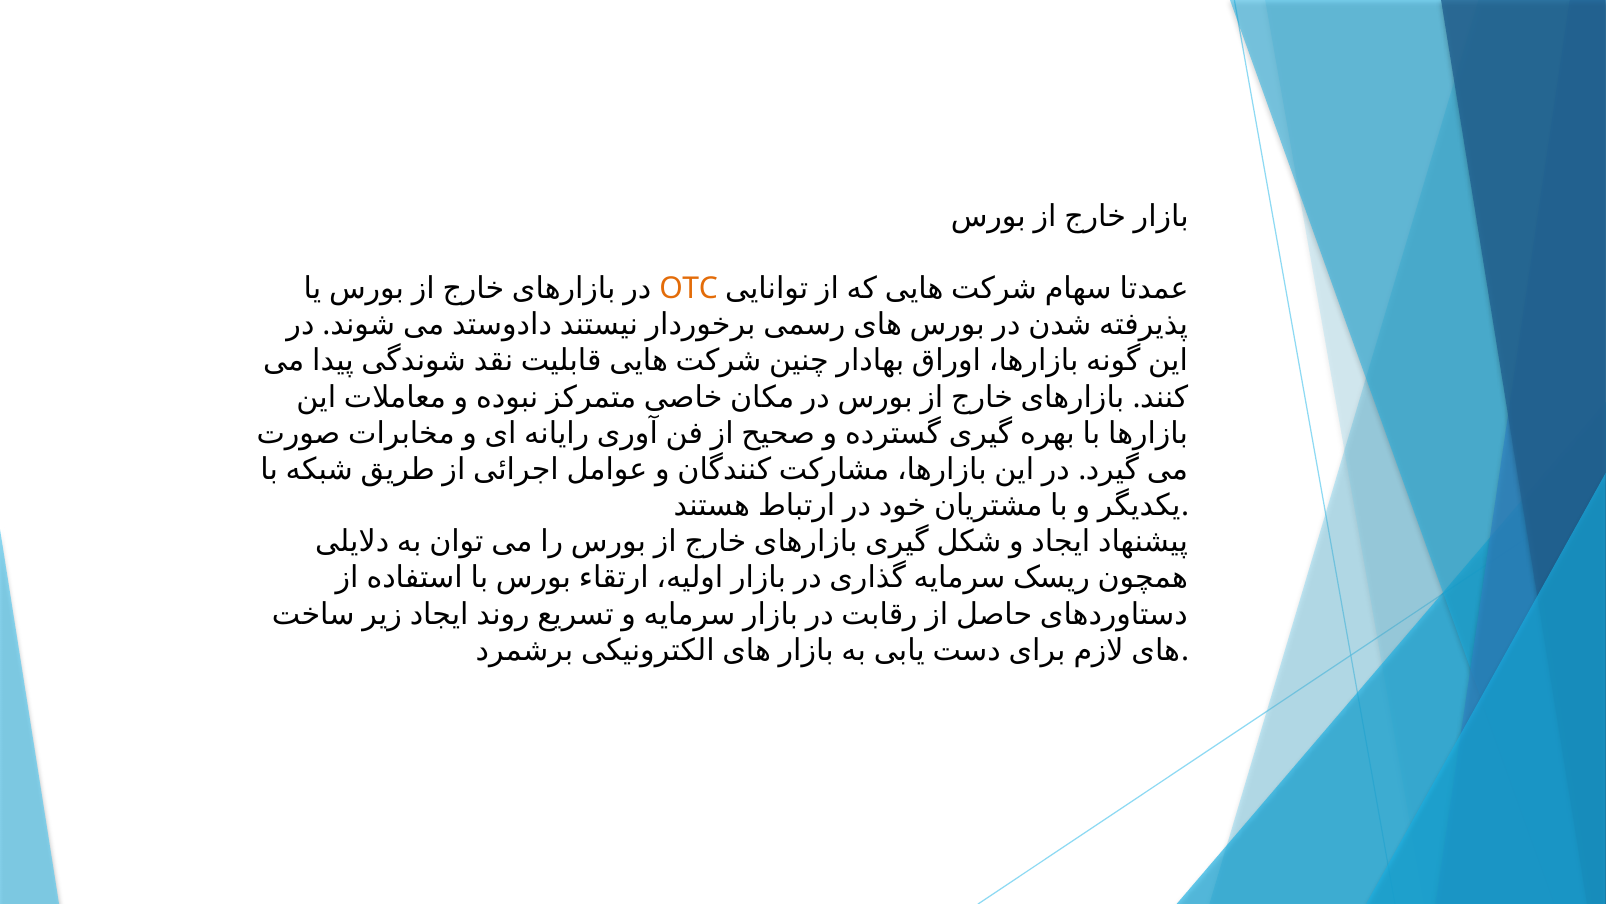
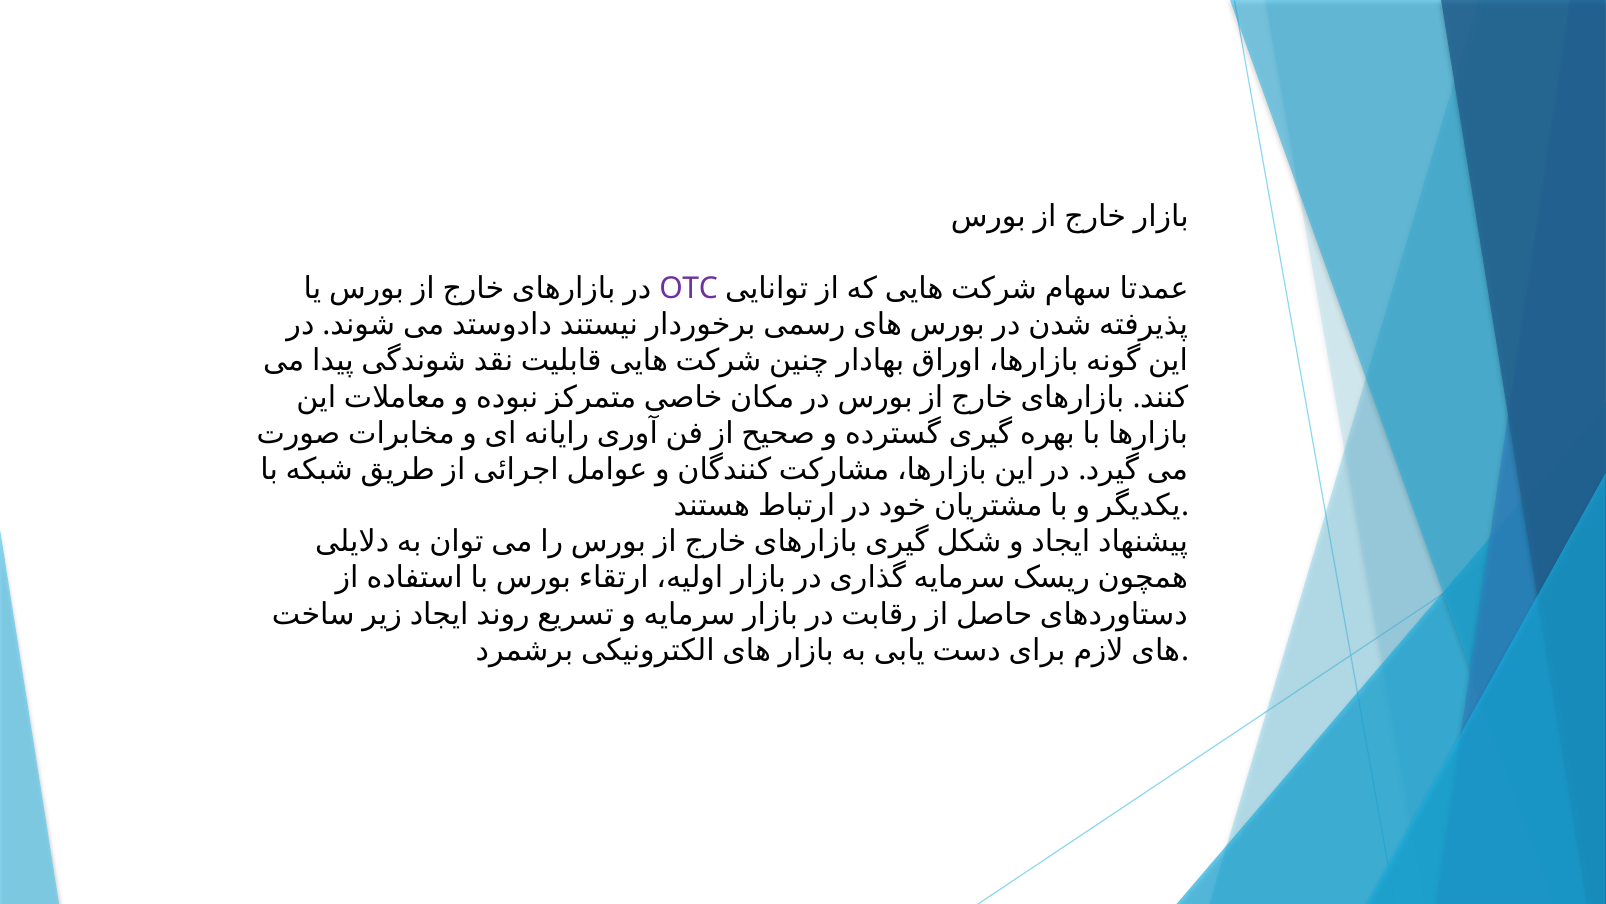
OTC colour: orange -> purple
